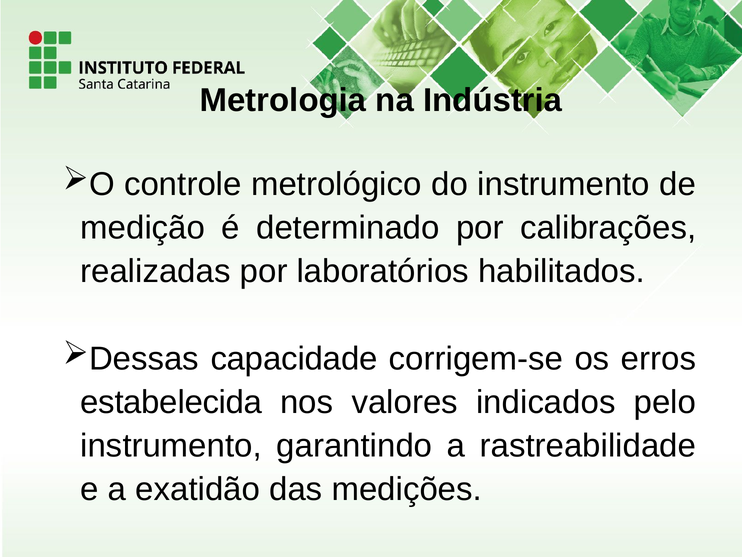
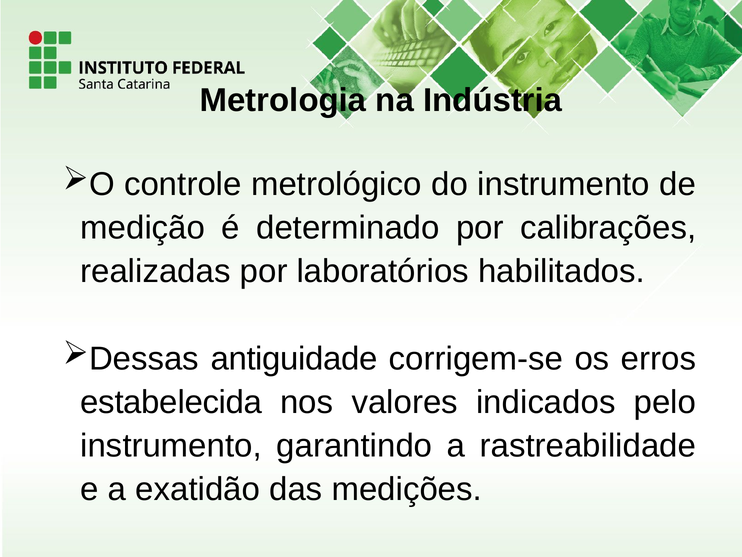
capacidade: capacidade -> antiguidade
